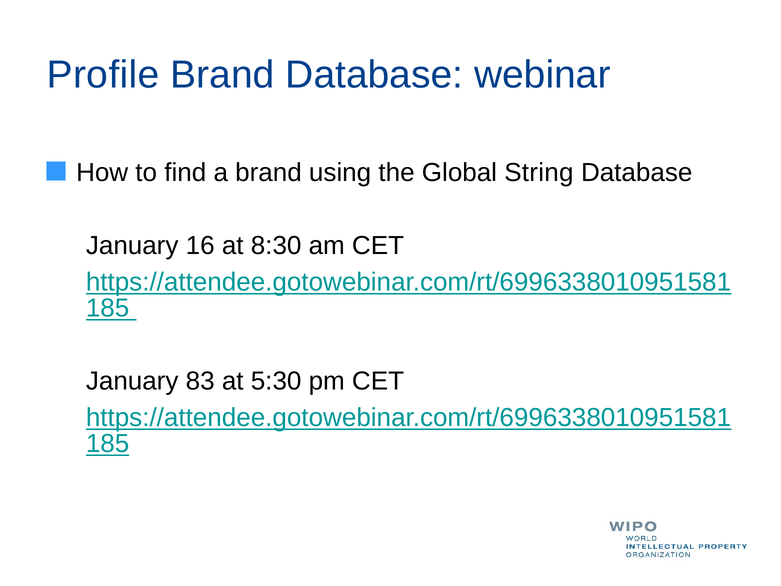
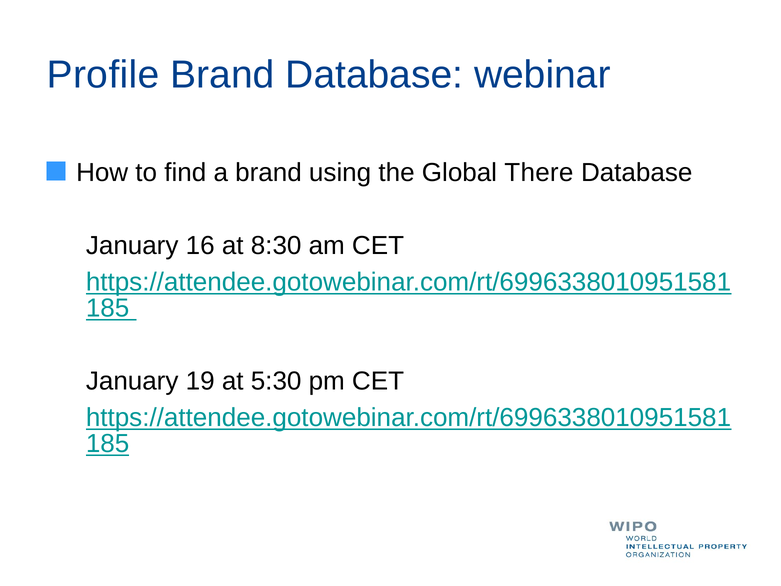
String: String -> There
83: 83 -> 19
